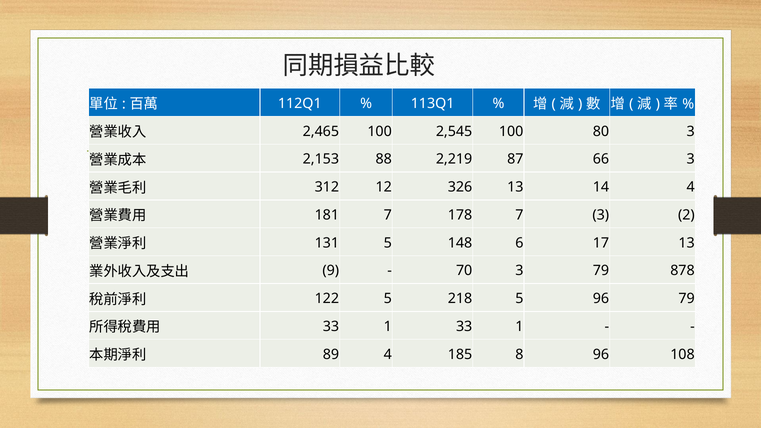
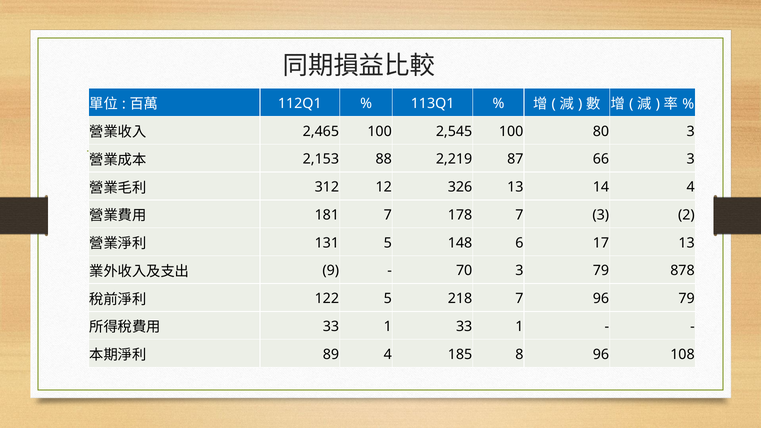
218 5: 5 -> 7
